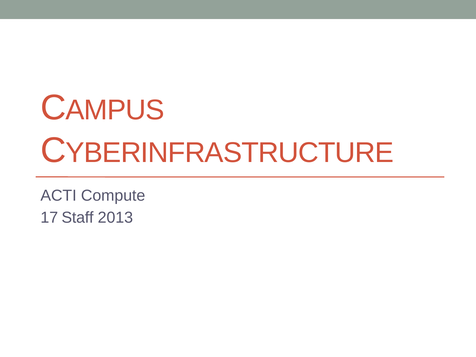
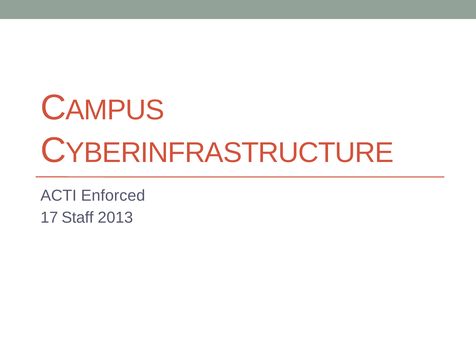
Compute: Compute -> Enforced
